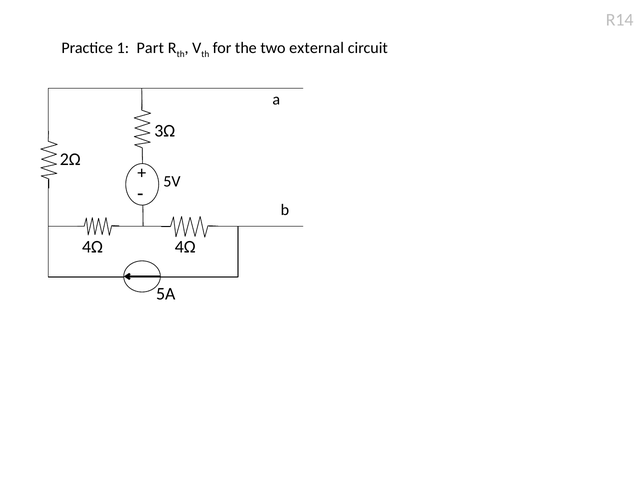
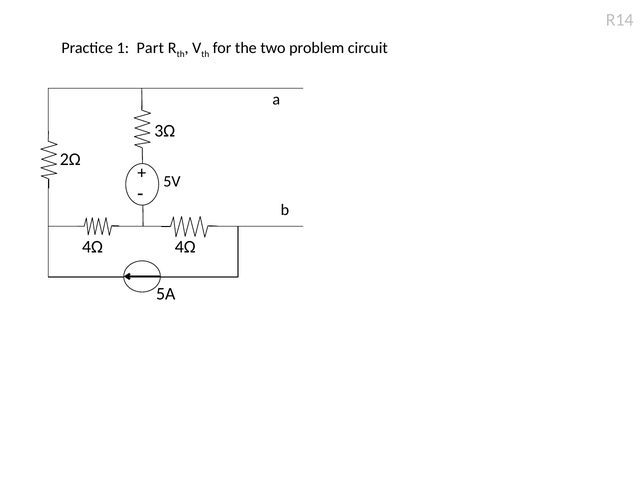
external: external -> problem
